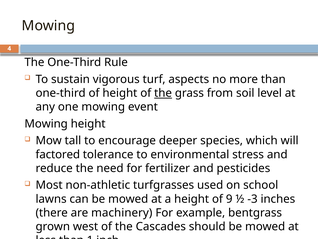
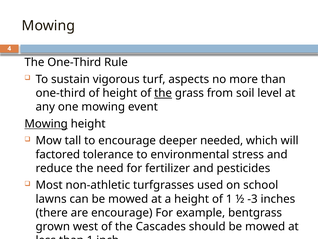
Mowing at (46, 124) underline: none -> present
species: species -> needed
of 9: 9 -> 1
are machinery: machinery -> encourage
